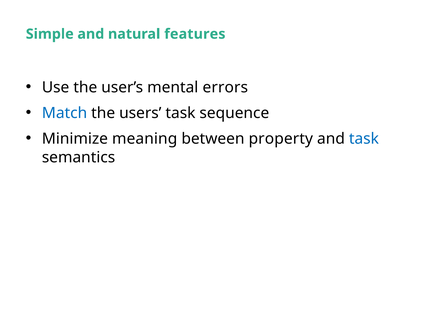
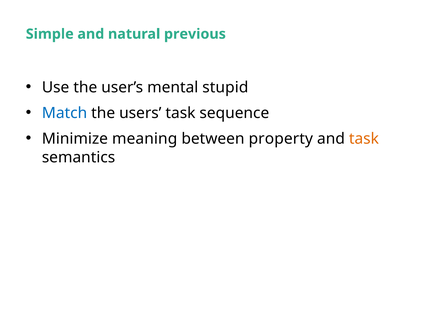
features: features -> previous
errors: errors -> stupid
task at (364, 139) colour: blue -> orange
